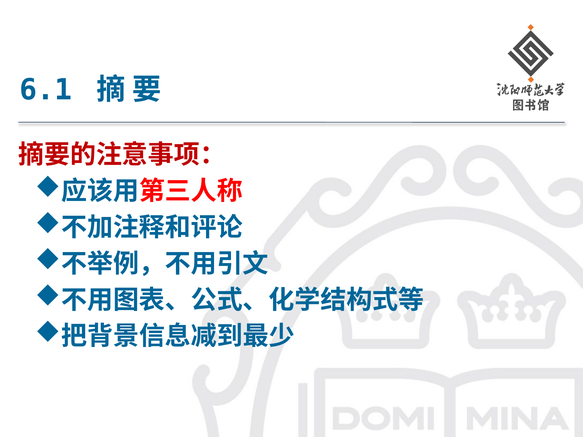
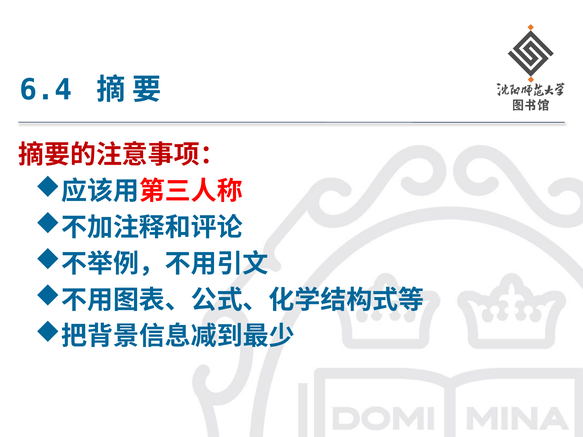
6.1: 6.1 -> 6.4
